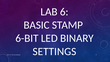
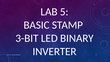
6: 6 -> 5
6-BIT: 6-BIT -> 3-BIT
SETTINGS: SETTINGS -> INVERTER
